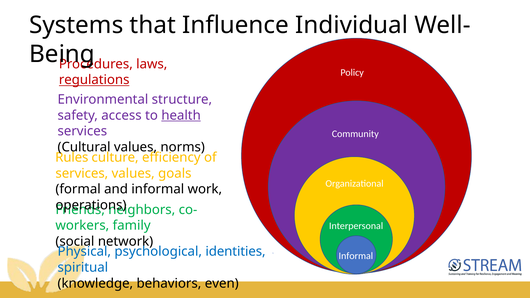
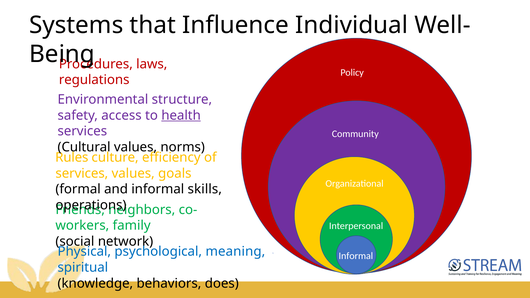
regulations underline: present -> none
work: work -> skills
identities: identities -> meaning
even: even -> does
